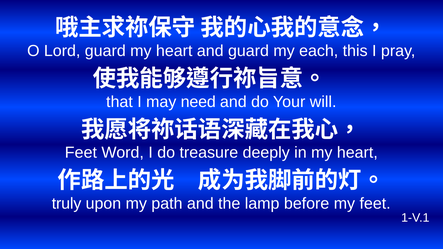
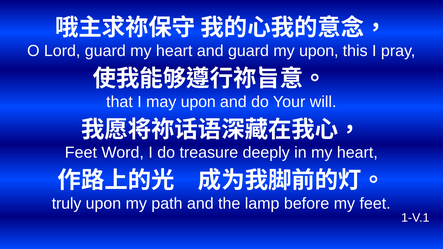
my each: each -> upon
may need: need -> upon
